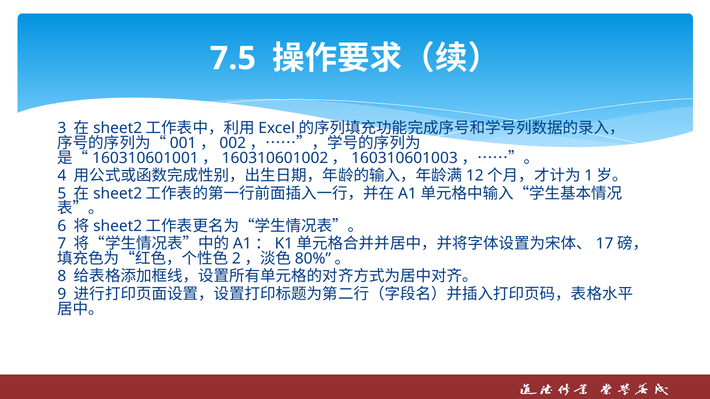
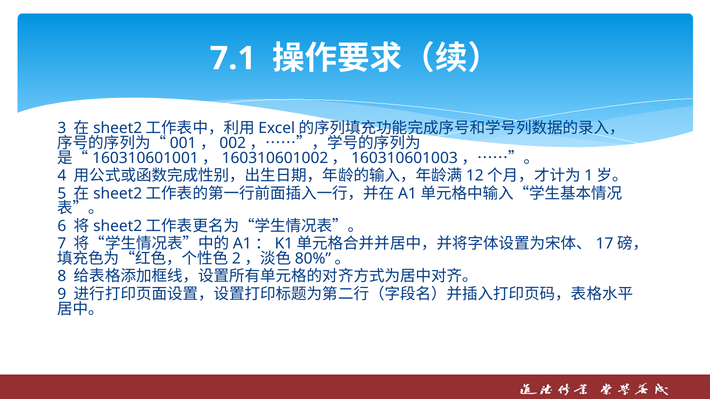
7.5: 7.5 -> 7.1
